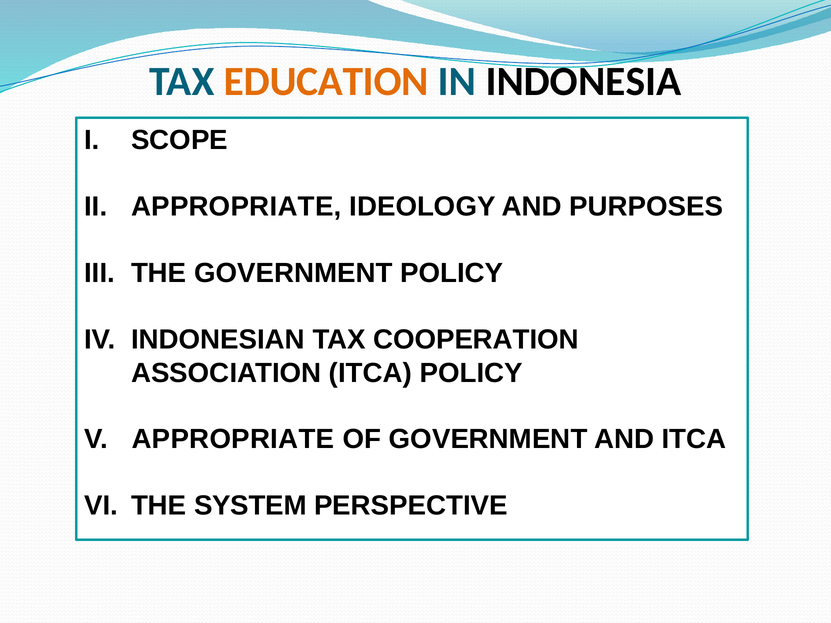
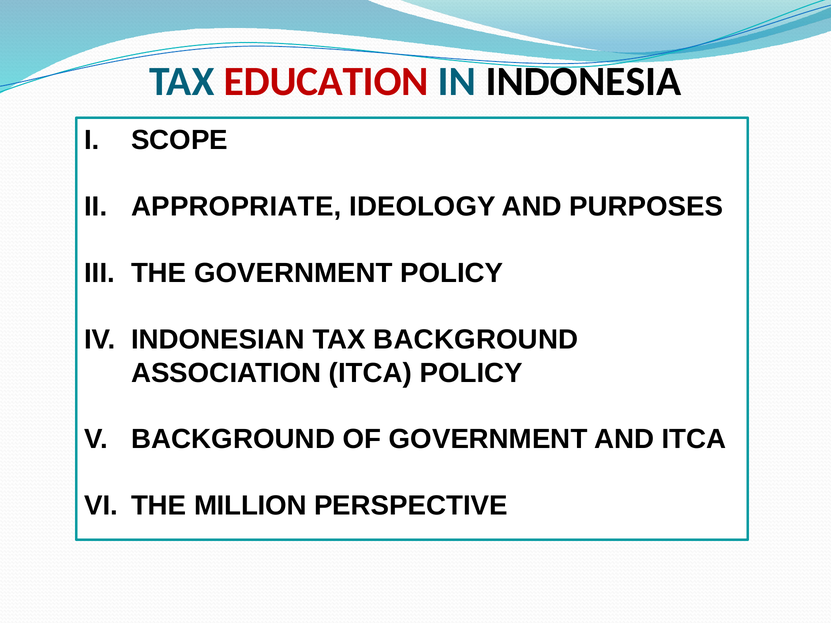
EDUCATION colour: orange -> red
TAX COOPERATION: COOPERATION -> BACKGROUND
APPROPRIATE at (233, 439): APPROPRIATE -> BACKGROUND
SYSTEM: SYSTEM -> MILLION
